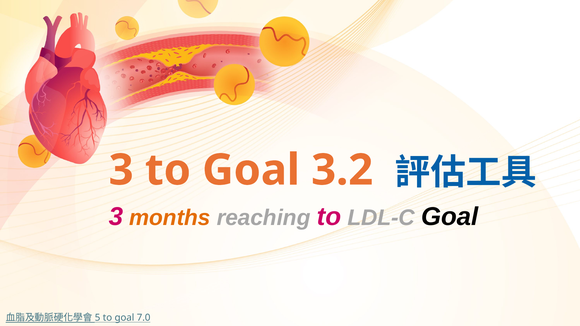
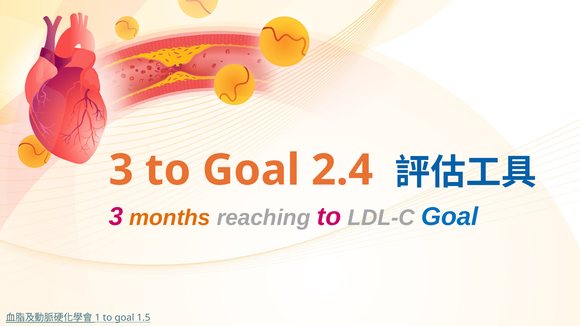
3.2: 3.2 -> 2.4
Goal at (450, 217) colour: black -> blue
5: 5 -> 1
7.0: 7.0 -> 1.5
